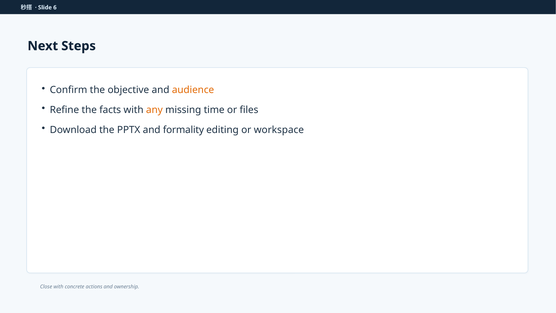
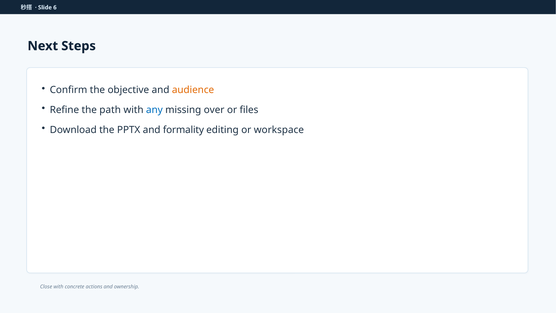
facts: facts -> path
any colour: orange -> blue
time: time -> over
